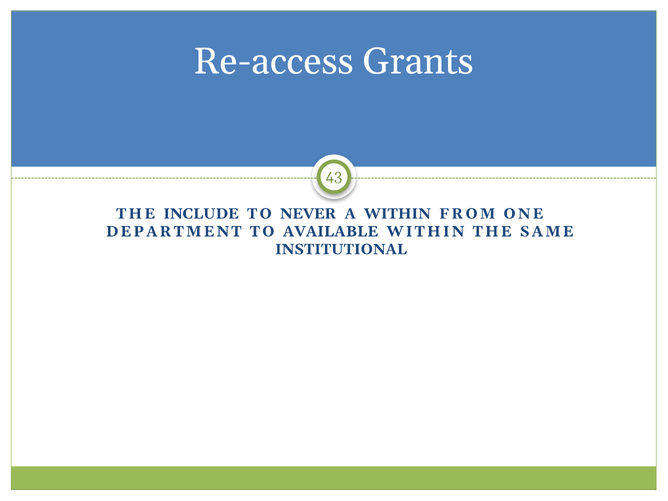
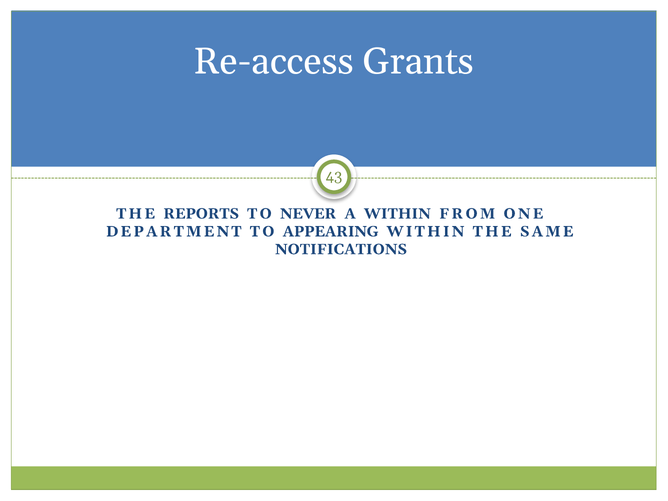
INCLUDE: INCLUDE -> REPORTS
AVAILABLE: AVAILABLE -> APPEARING
INSTITUTIONAL: INSTITUTIONAL -> NOTIFICATIONS
